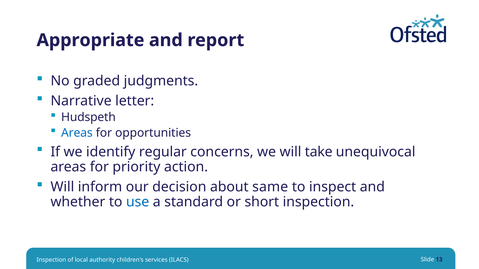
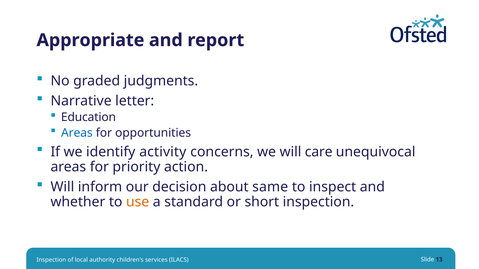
Hudspeth: Hudspeth -> Education
regular: regular -> activity
take: take -> care
use colour: blue -> orange
